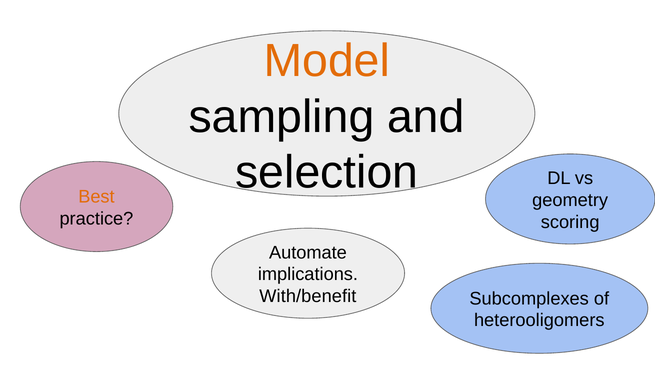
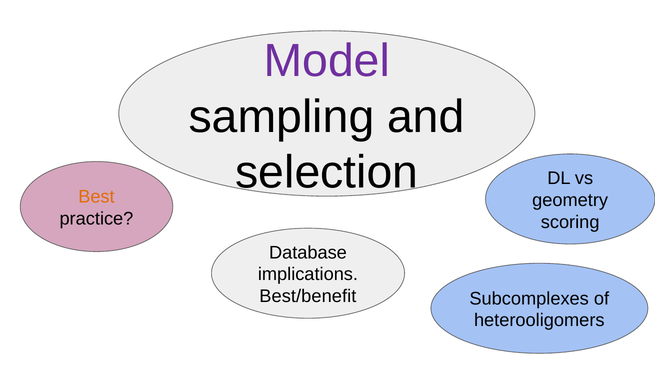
Model colour: orange -> purple
Automate: Automate -> Database
With/benefit: With/benefit -> Best/benefit
